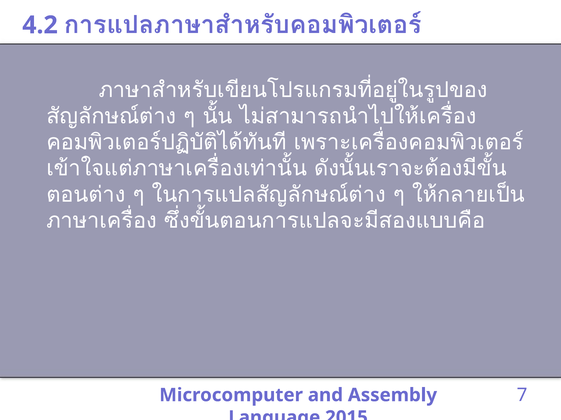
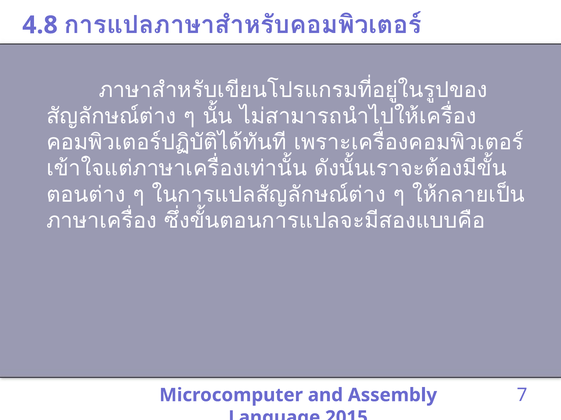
4.2: 4.2 -> 4.8
